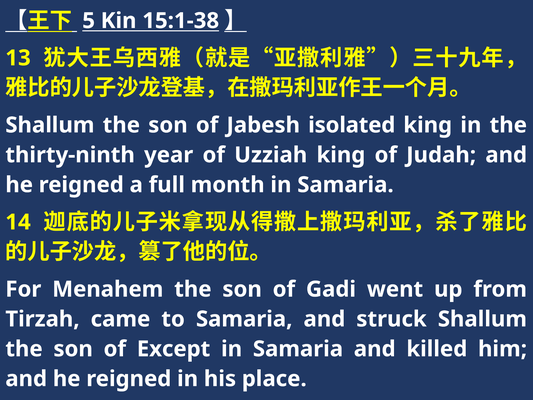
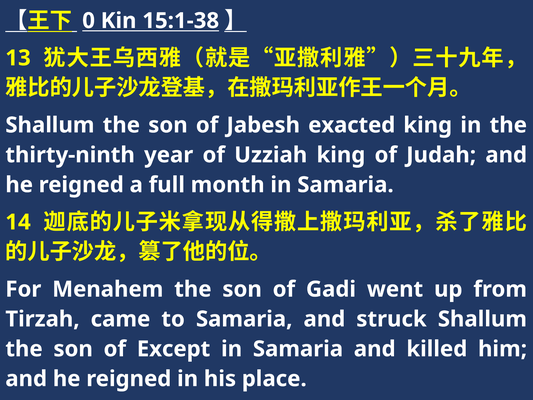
5: 5 -> 0
isolated: isolated -> exacted
